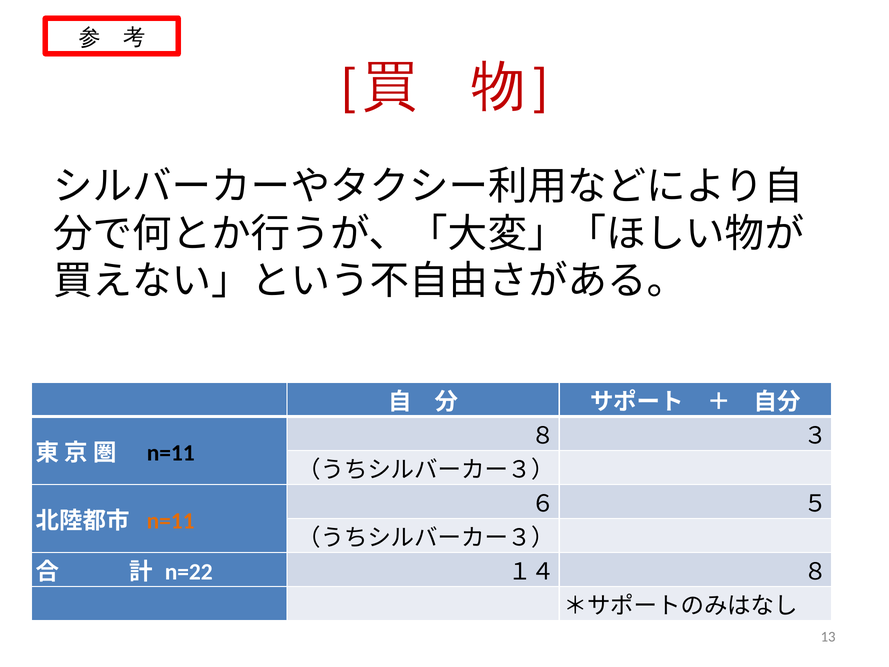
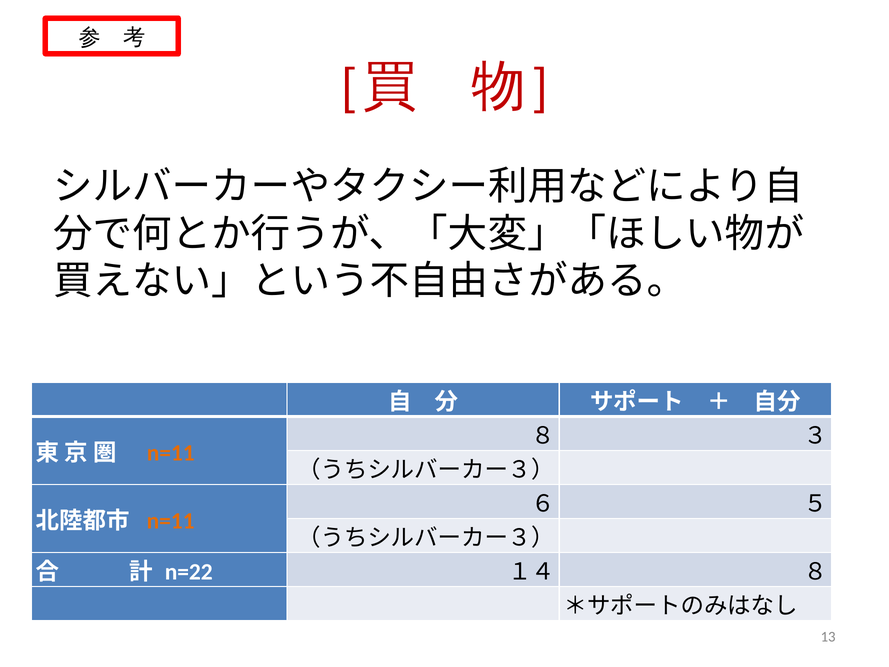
n=11 at (171, 453) colour: black -> orange
